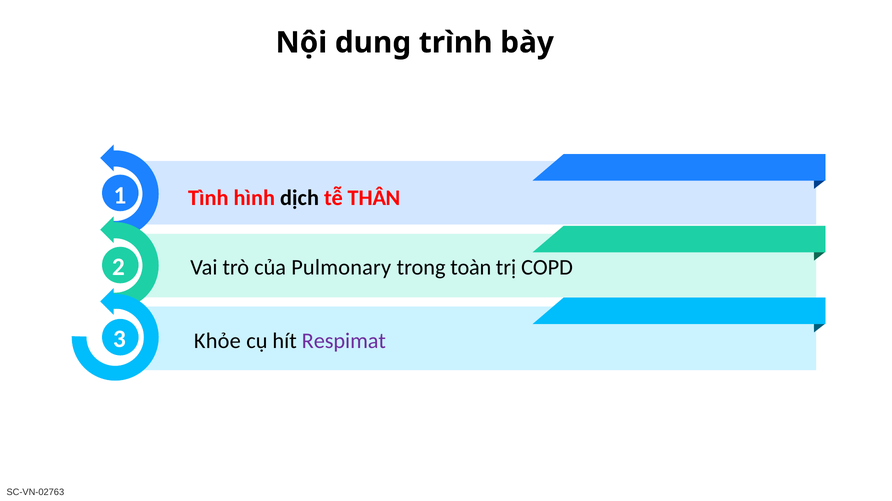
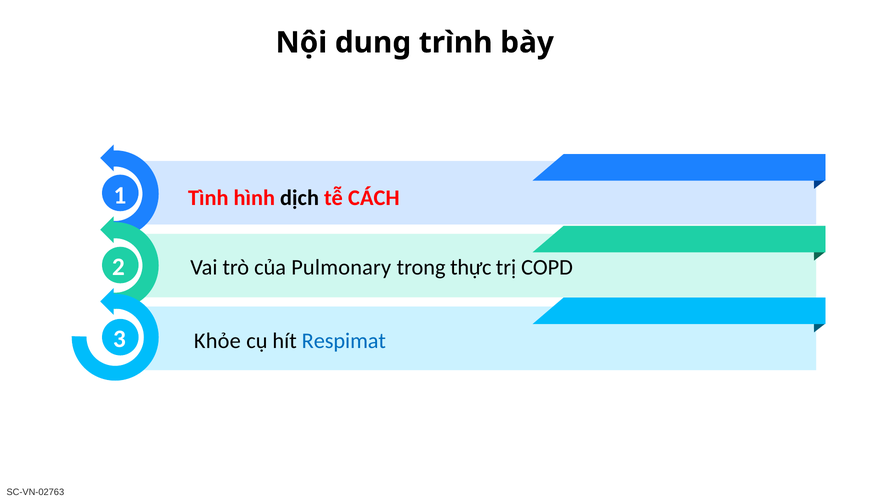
THÂN: THÂN -> CÁCH
toàn: toàn -> thực
Respimat colour: purple -> blue
